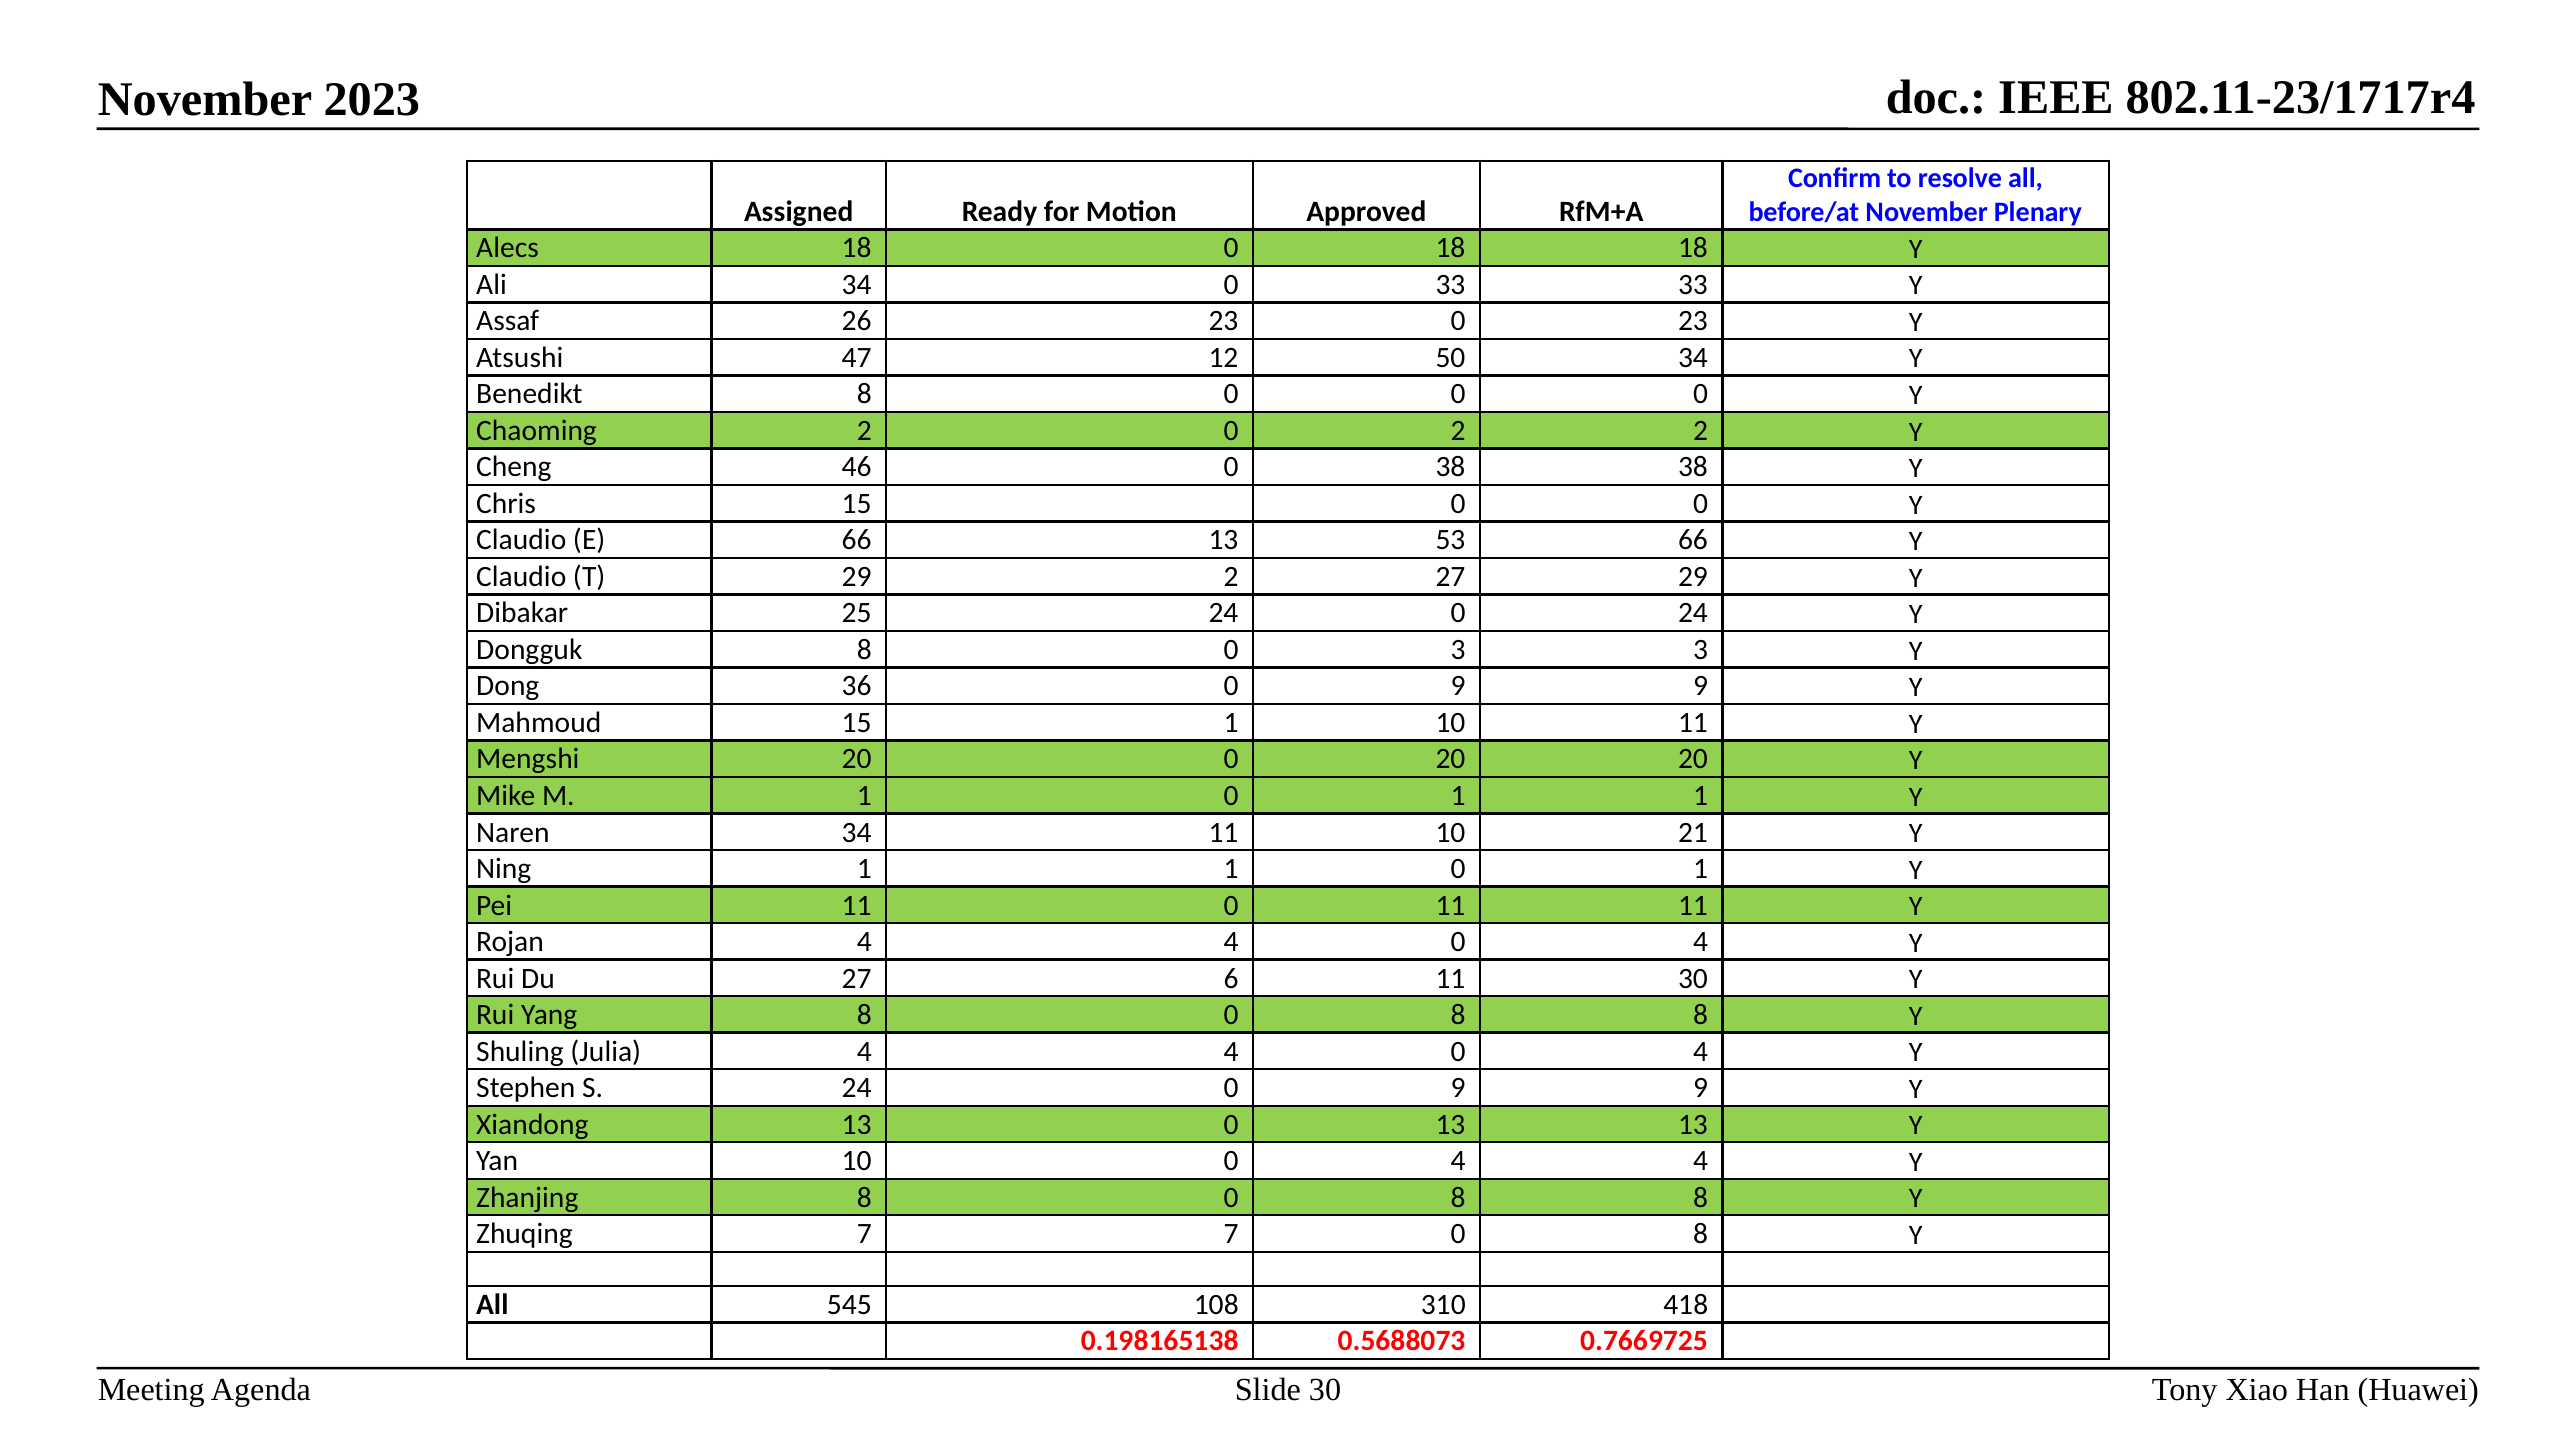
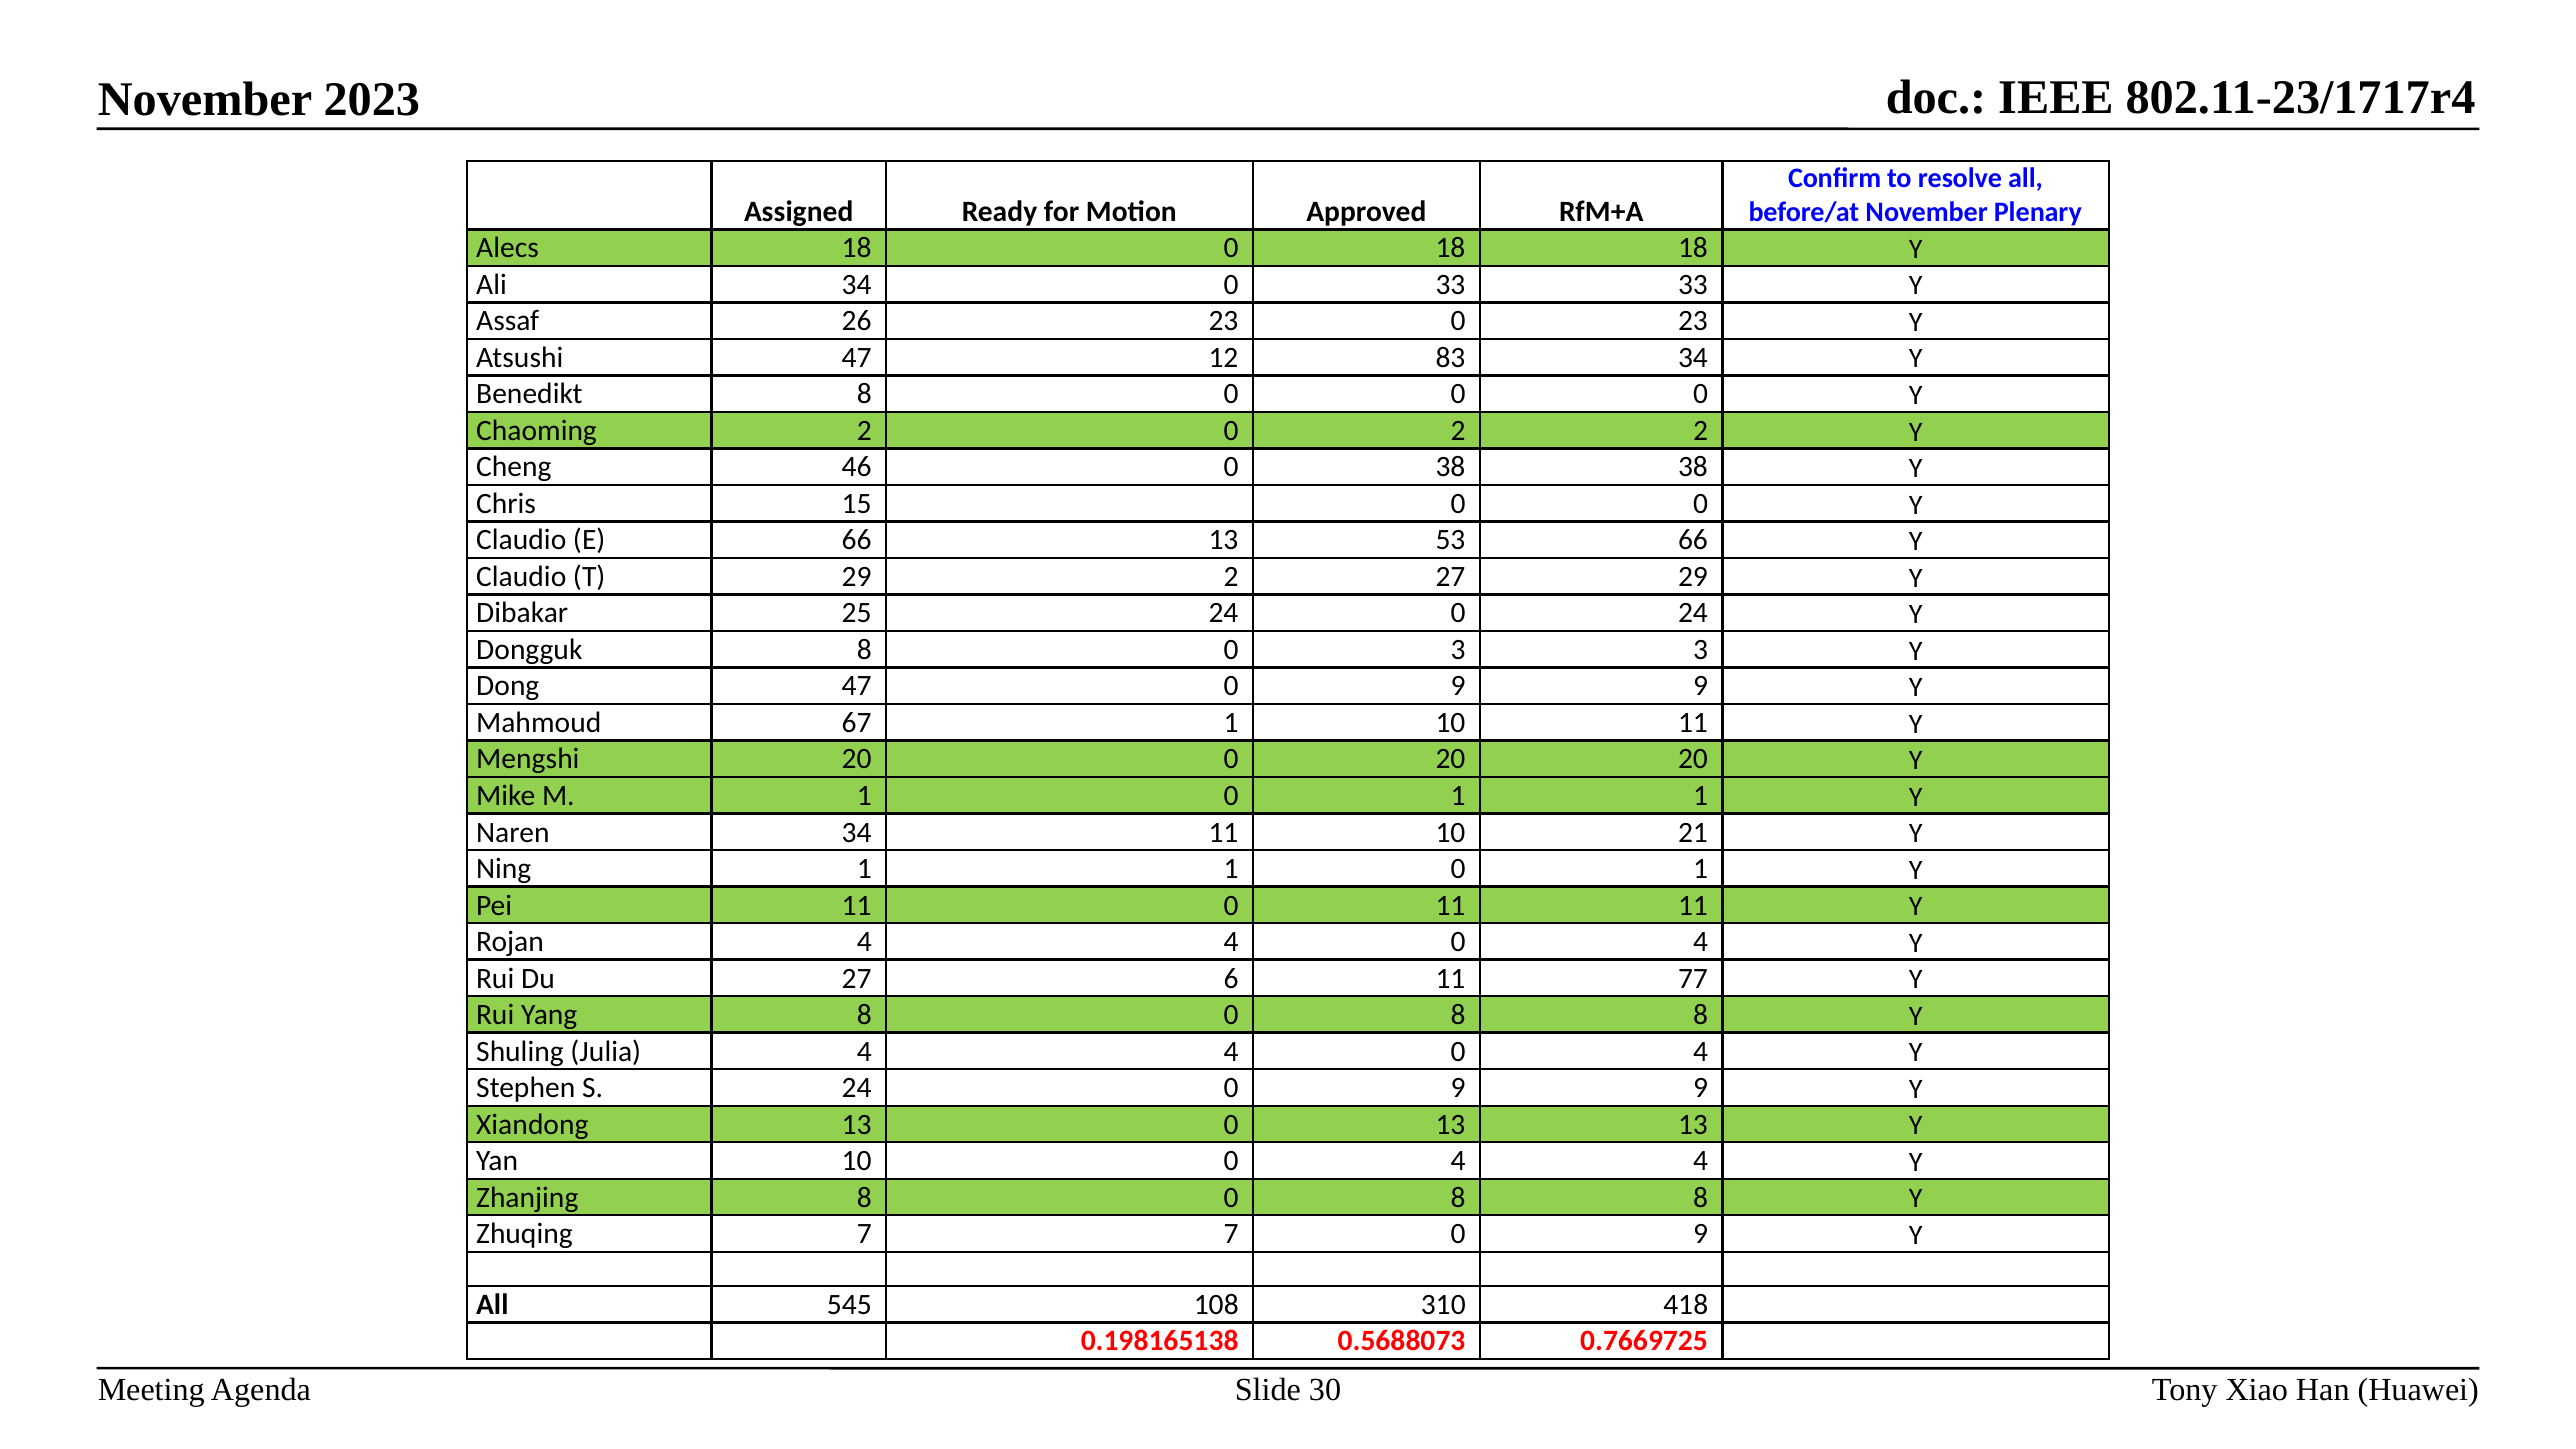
50: 50 -> 83
Dong 36: 36 -> 47
Mahmoud 15: 15 -> 67
11 30: 30 -> 77
7 0 8: 8 -> 9
